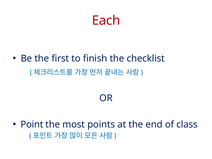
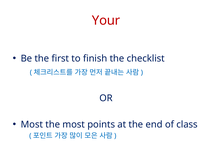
Each: Each -> Your
Point at (32, 125): Point -> Most
